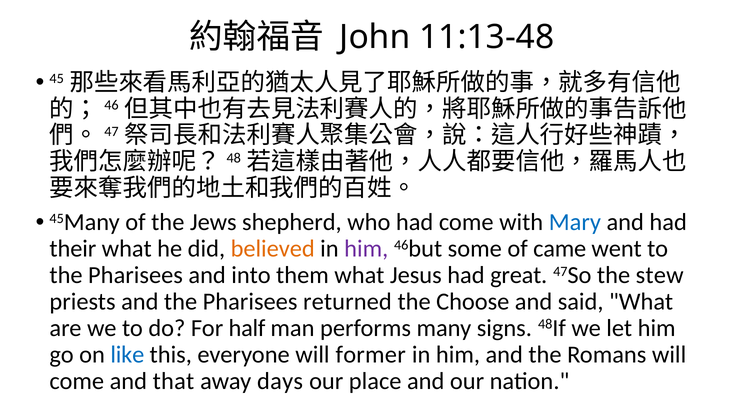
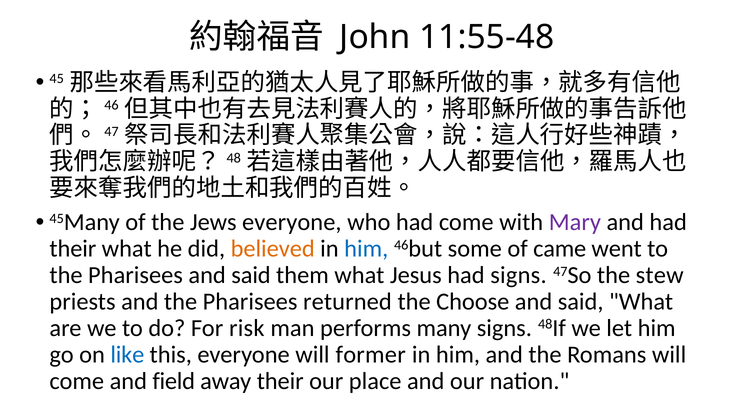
11:13-48: 11:13-48 -> 11:55-48
Jews shepherd: shepherd -> everyone
Mary colour: blue -> purple
him at (366, 248) colour: purple -> blue
Pharisees and into: into -> said
had great: great -> signs
half: half -> risk
that: that -> field
away days: days -> their
